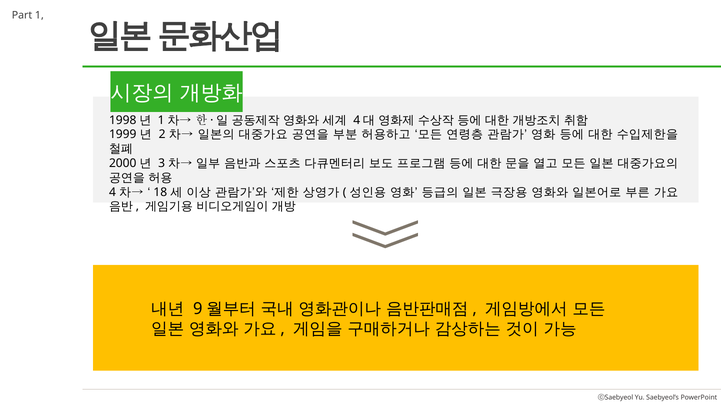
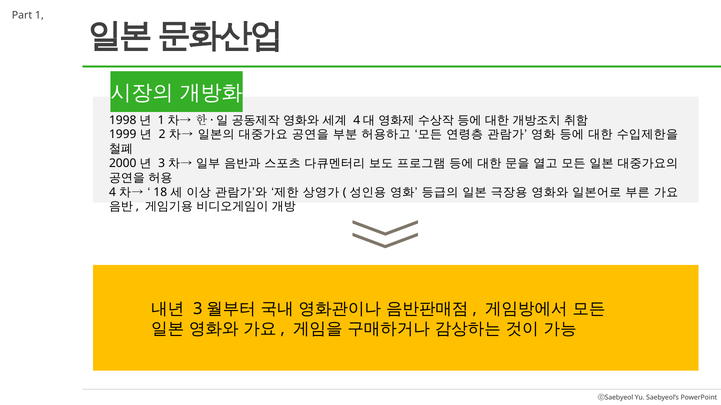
9 at (198, 309): 9 -> 3
